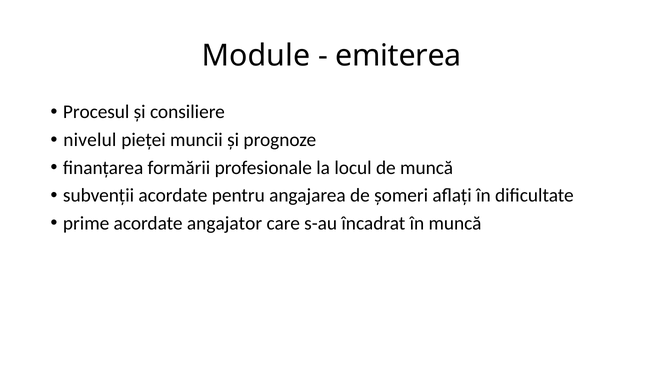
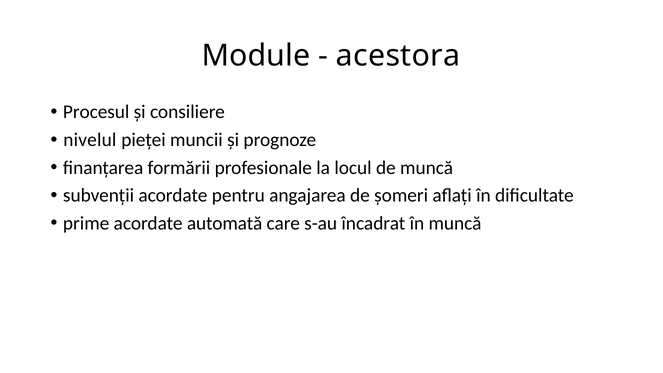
emiterea: emiterea -> acestora
angajator: angajator -> automată
